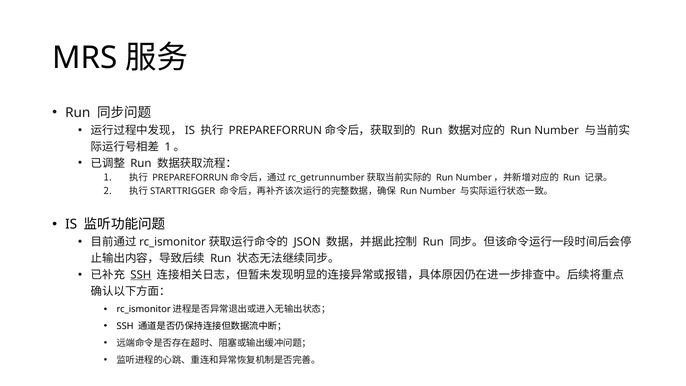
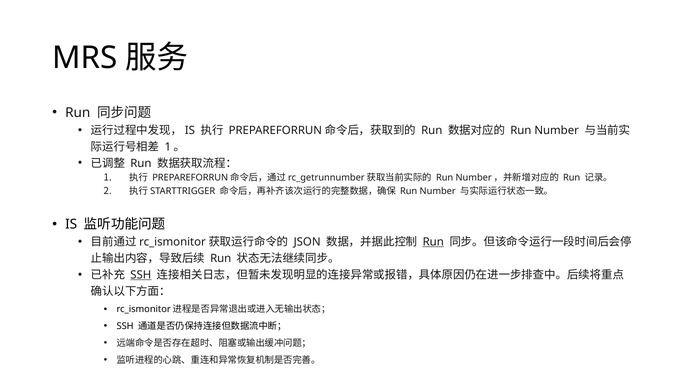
Run at (433, 242) underline: none -> present
